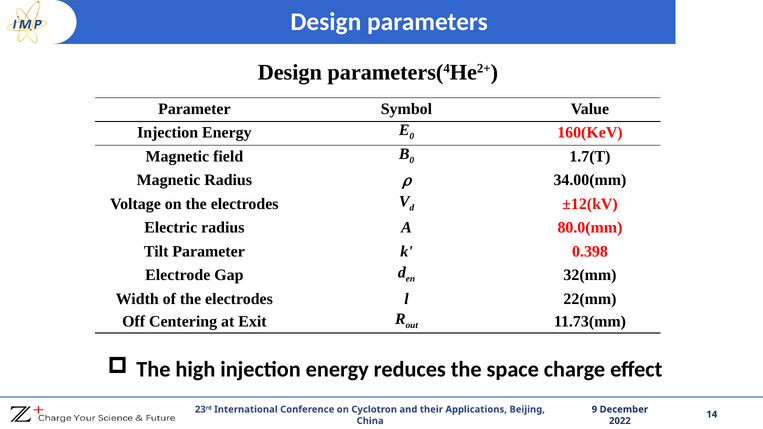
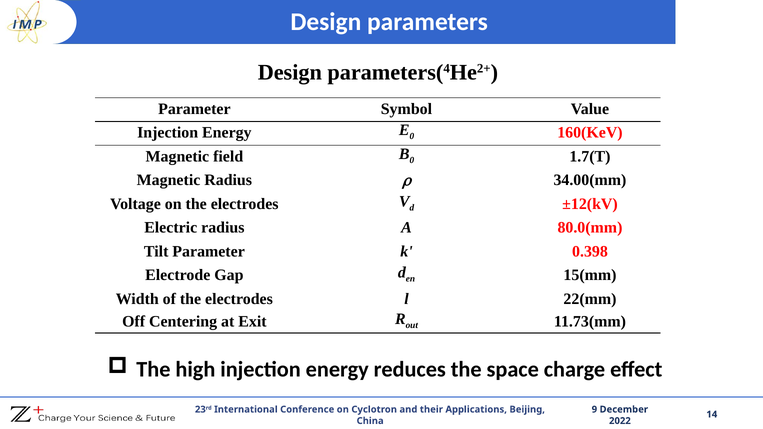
32(mm: 32(mm -> 15(mm
